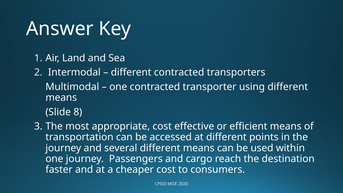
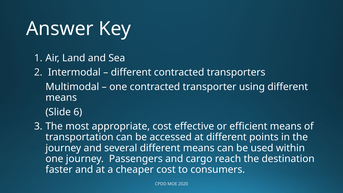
8: 8 -> 6
